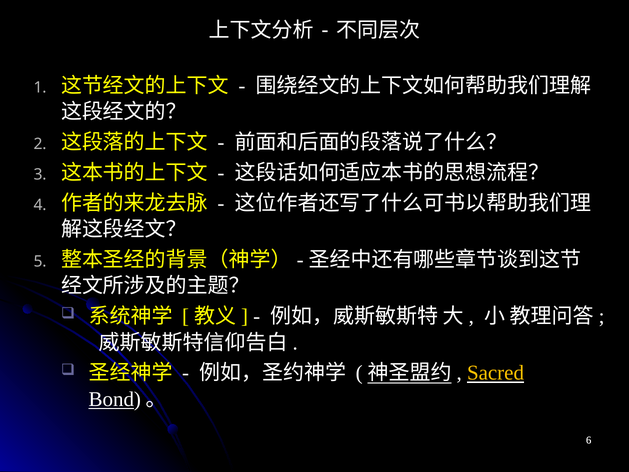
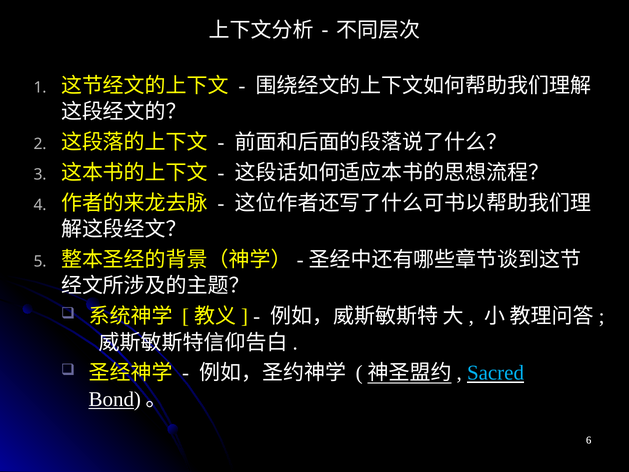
Sacred colour: yellow -> light blue
